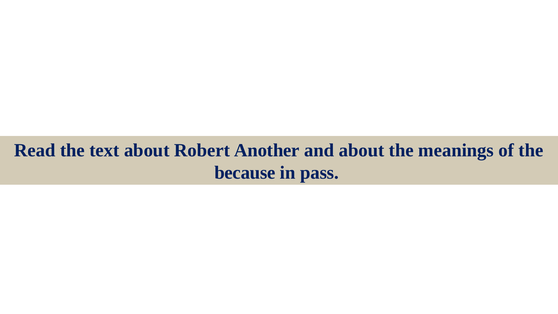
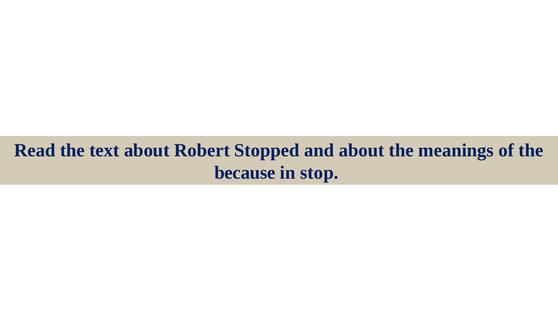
Another: Another -> Stopped
pass: pass -> stop
